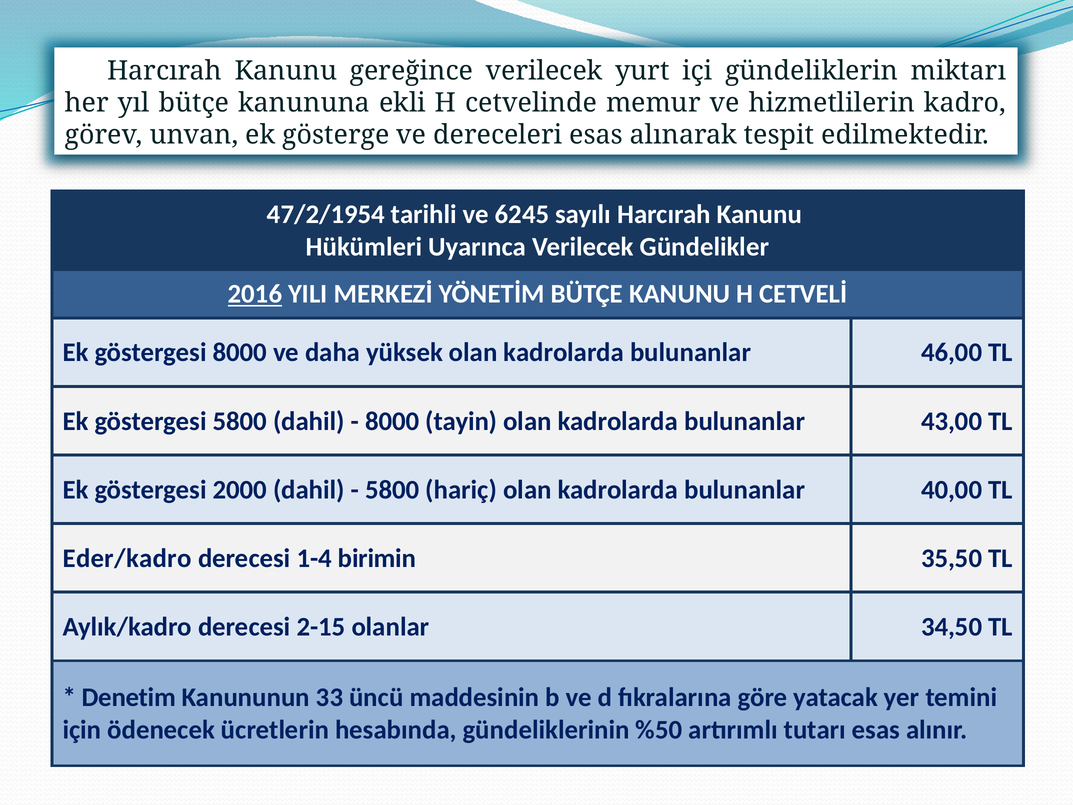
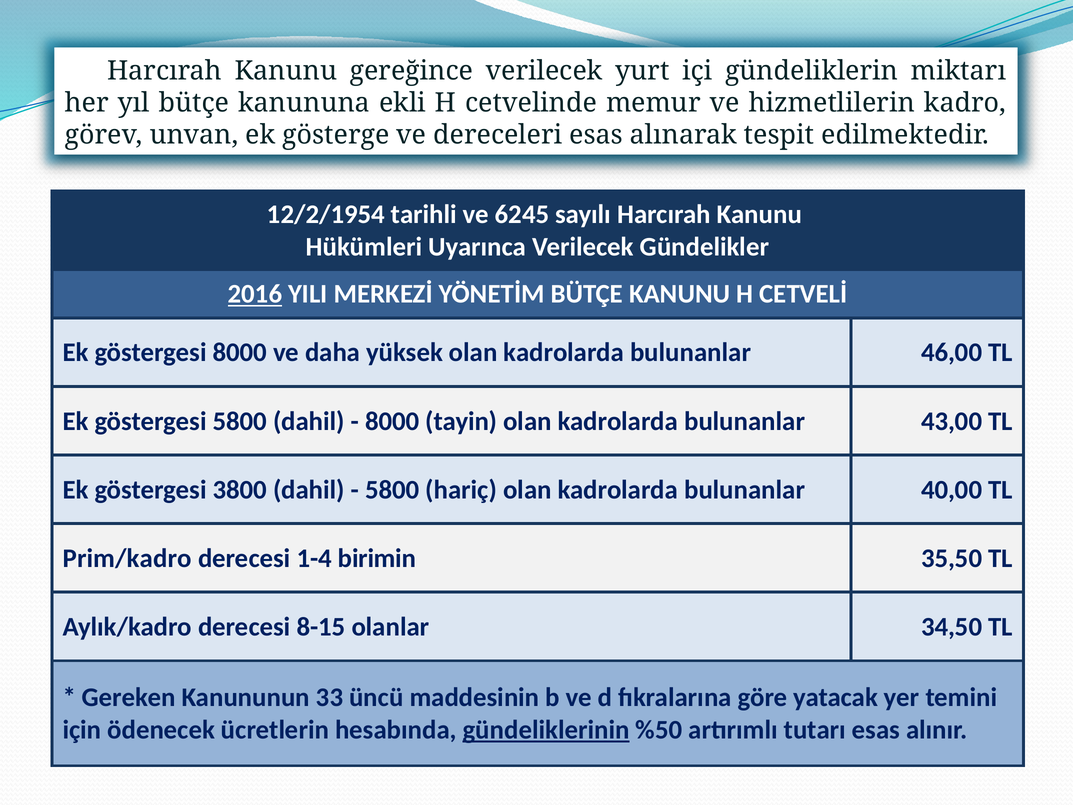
47/2/1954: 47/2/1954 -> 12/2/1954
2000: 2000 -> 3800
Eder/kadro: Eder/kadro -> Prim/kadro
2-15: 2-15 -> 8-15
Denetim: Denetim -> Gereken
gündeliklerinin underline: none -> present
